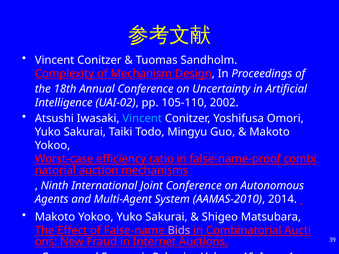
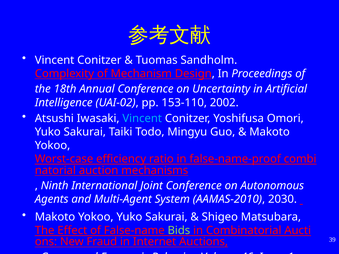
105-110: 105-110 -> 153-110
2014: 2014 -> 2030
Bids colour: pink -> light green
